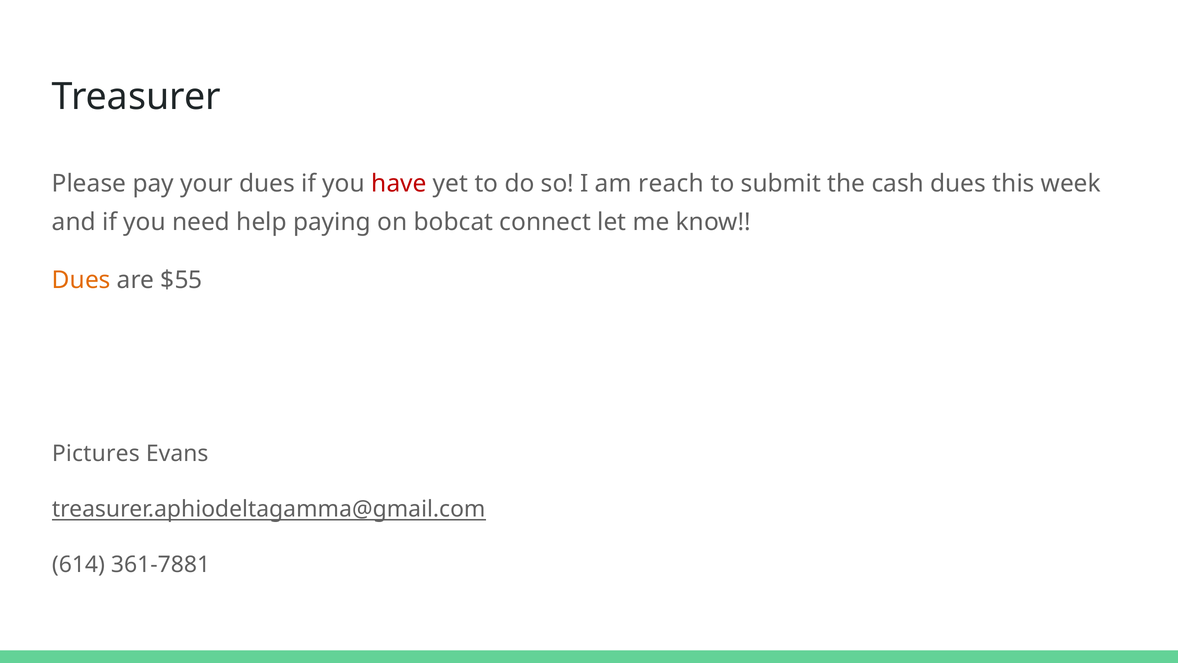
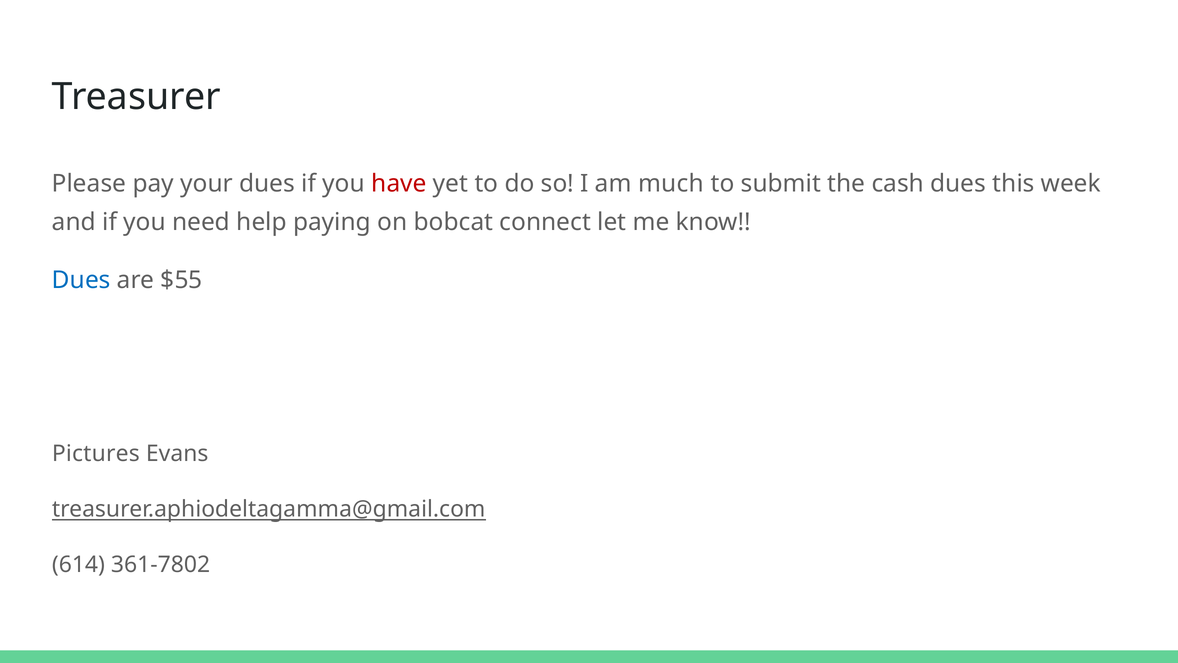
reach: reach -> much
Dues at (81, 280) colour: orange -> blue
361-7881: 361-7881 -> 361-7802
